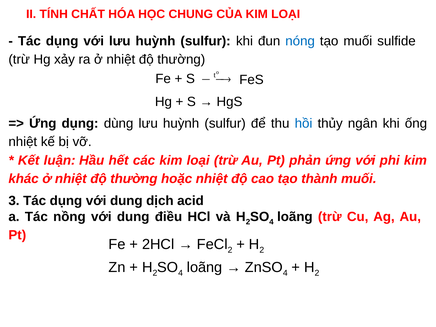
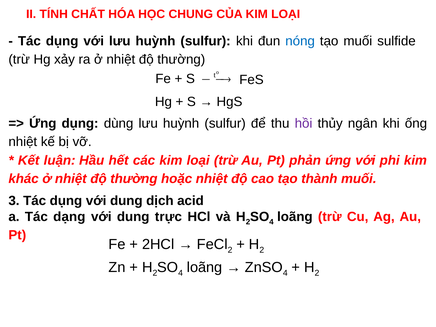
hồi colour: blue -> purple
nồng: nồng -> dạng
điều: điều -> trực
